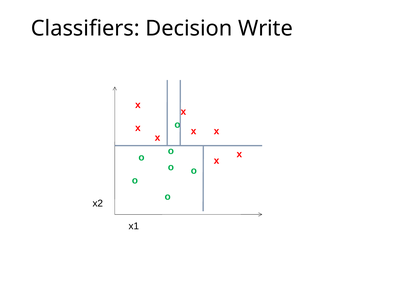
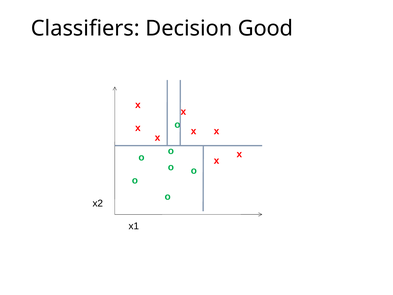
Write: Write -> Good
